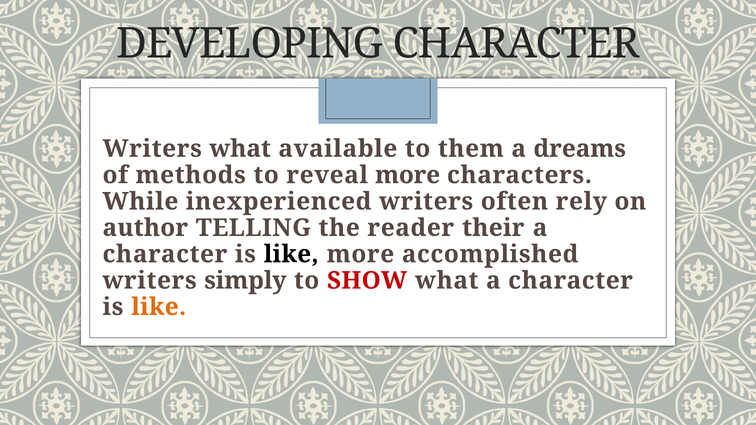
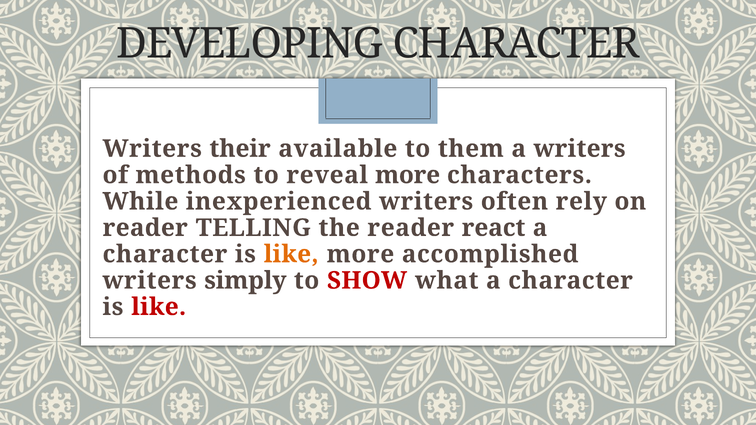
Writers what: what -> their
a dreams: dreams -> writers
author at (145, 228): author -> reader
their: their -> react
like at (291, 254) colour: black -> orange
like at (159, 307) colour: orange -> red
